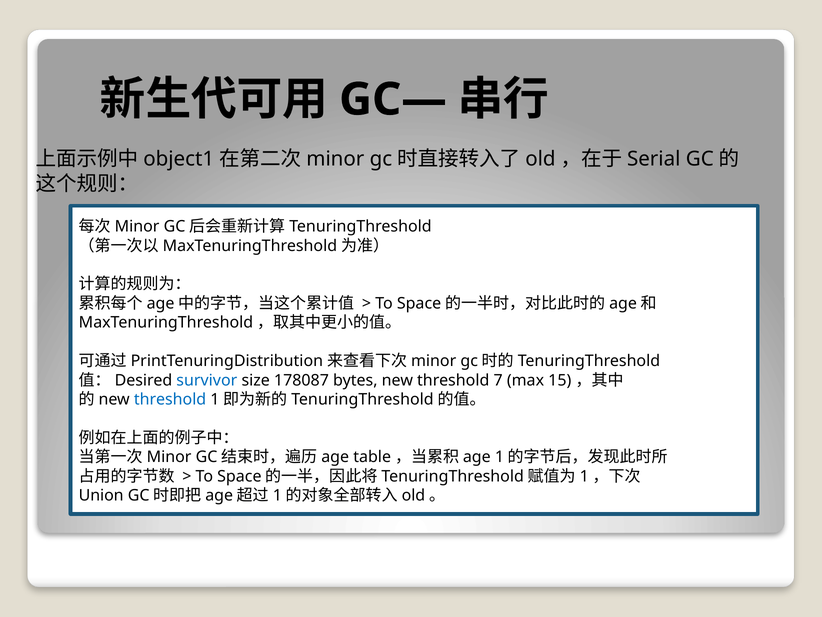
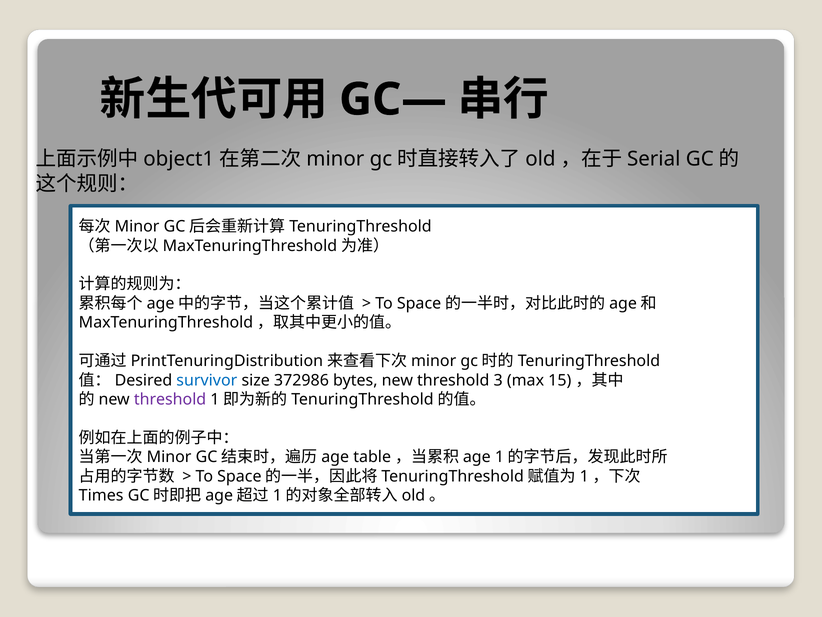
178087: 178087 -> 372986
7: 7 -> 3
threshold at (170, 399) colour: blue -> purple
Union: Union -> Times
